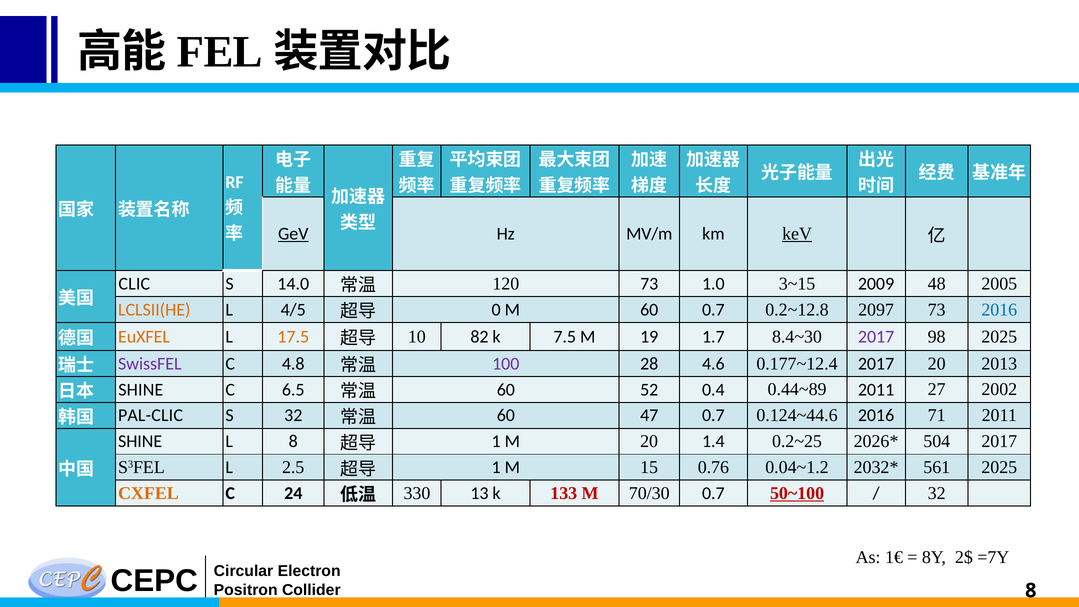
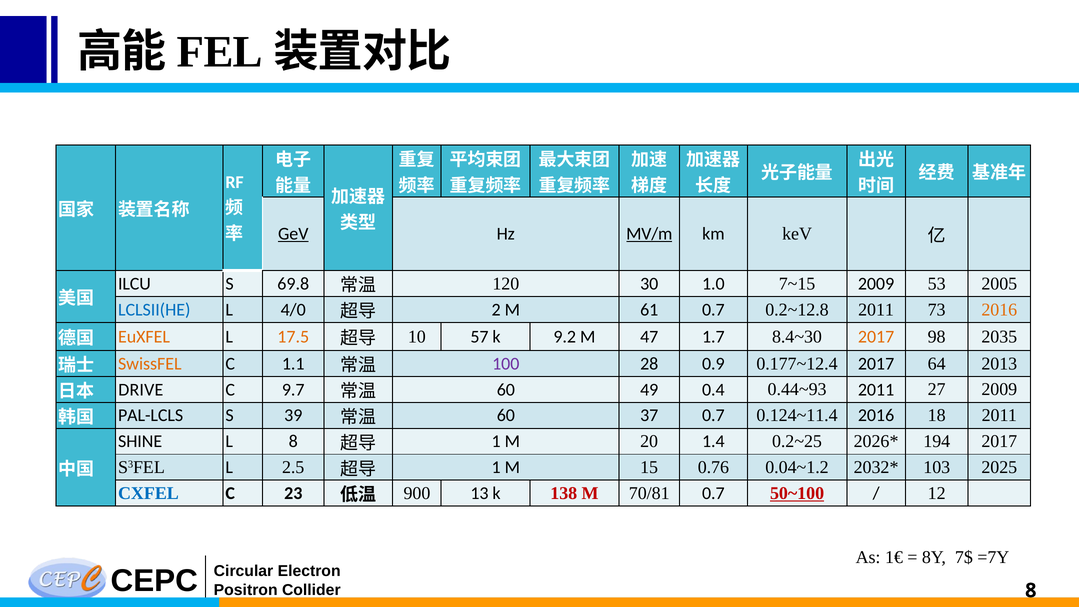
MV/m underline: none -> present
keV underline: present -> none
CLIC: CLIC -> ILCU
14.0: 14.0 -> 69.8
120 73: 73 -> 30
3~15: 3~15 -> 7~15
48: 48 -> 53
LCLSII(HE colour: orange -> blue
4/5: 4/5 -> 4/0
0: 0 -> 2
M 60: 60 -> 61
0.2~12.8 2097: 2097 -> 2011
2016 at (999, 310) colour: blue -> orange
82: 82 -> 57
7.5: 7.5 -> 9.2
19: 19 -> 47
2017 at (876, 337) colour: purple -> orange
98 2025: 2025 -> 2035
SwissFEL colour: purple -> orange
4.8: 4.8 -> 1.1
4.6: 4.6 -> 0.9
2017 20: 20 -> 64
SHINE at (141, 390): SHINE -> DRIVE
6.5: 6.5 -> 9.7
52: 52 -> 49
0.44~89: 0.44~89 -> 0.44~93
27 2002: 2002 -> 2009
PAL-CLIC: PAL-CLIC -> PAL-LCLS
S 32: 32 -> 39
47: 47 -> 37
0.124~44.6: 0.124~44.6 -> 0.124~11.4
71: 71 -> 18
504: 504 -> 194
561: 561 -> 103
CXFEL colour: orange -> blue
24: 24 -> 23
330: 330 -> 900
133: 133 -> 138
70/30: 70/30 -> 70/81
32 at (937, 493): 32 -> 12
2$: 2$ -> 7$
